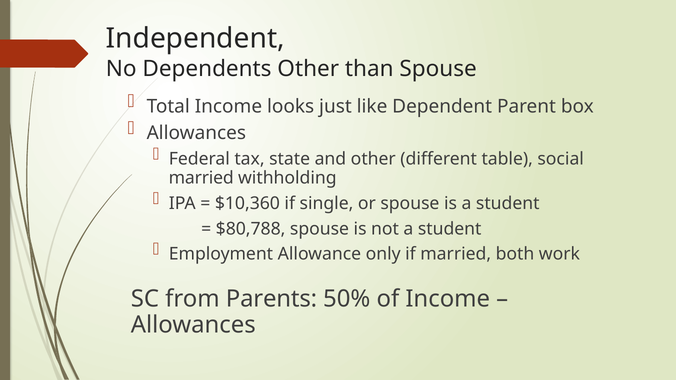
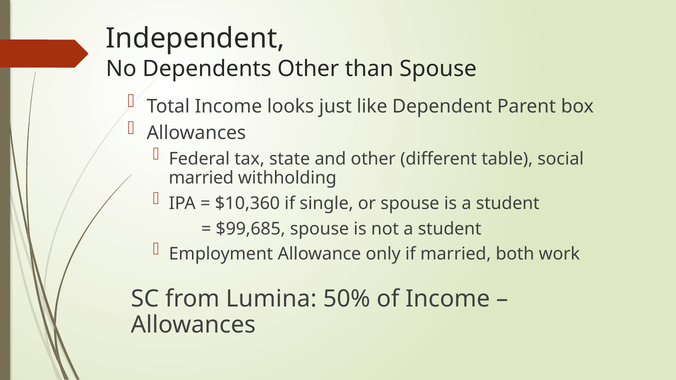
$80,788: $80,788 -> $99,685
Parents: Parents -> Lumina
